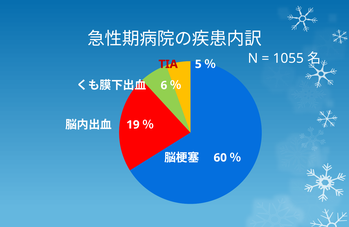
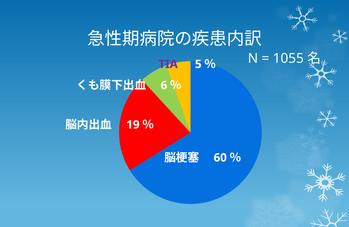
TIA colour: red -> purple
